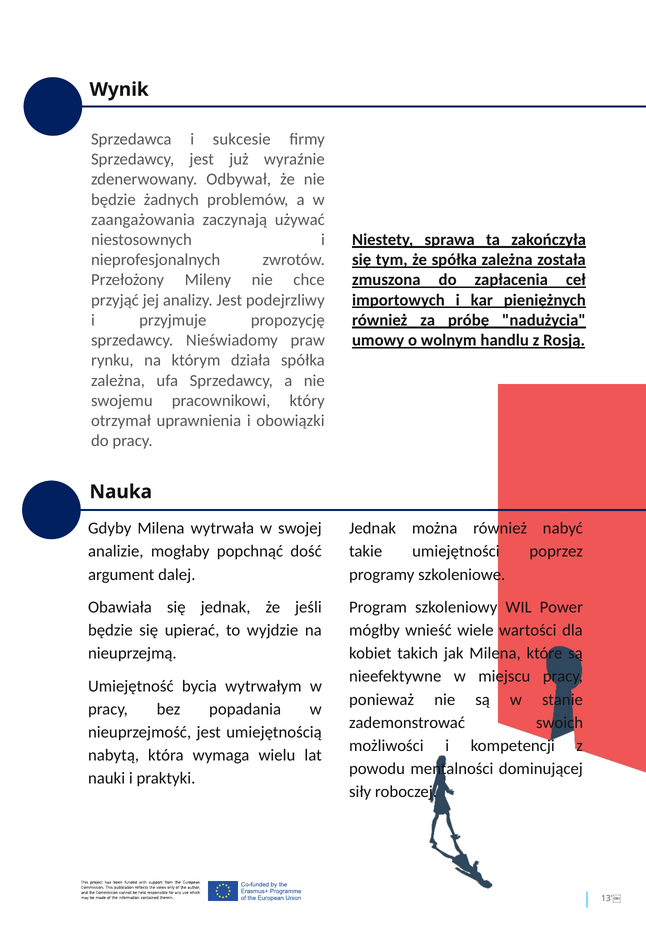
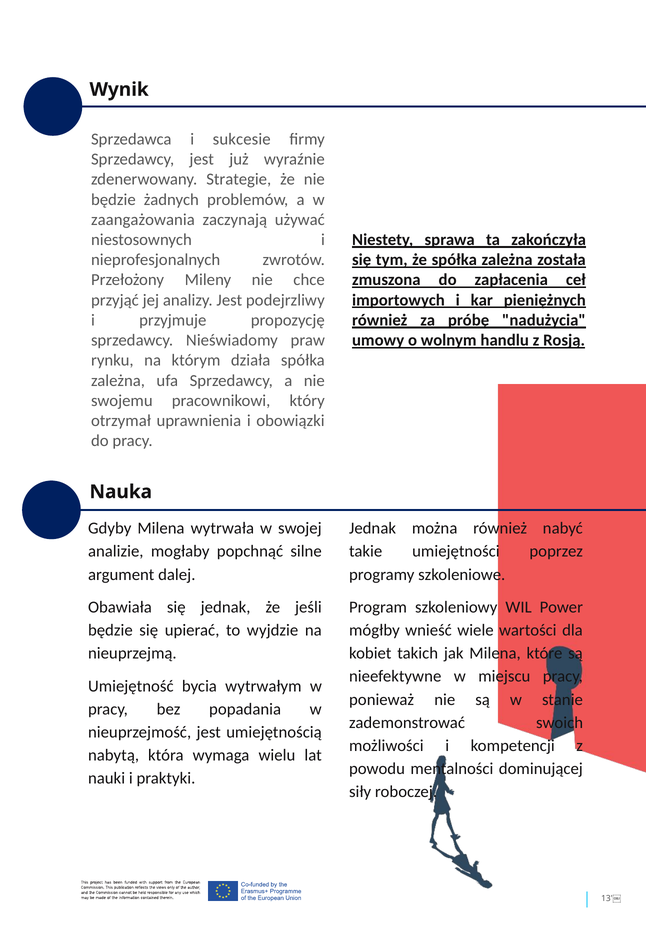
Odbywał: Odbywał -> Strategie
dość: dość -> silne
